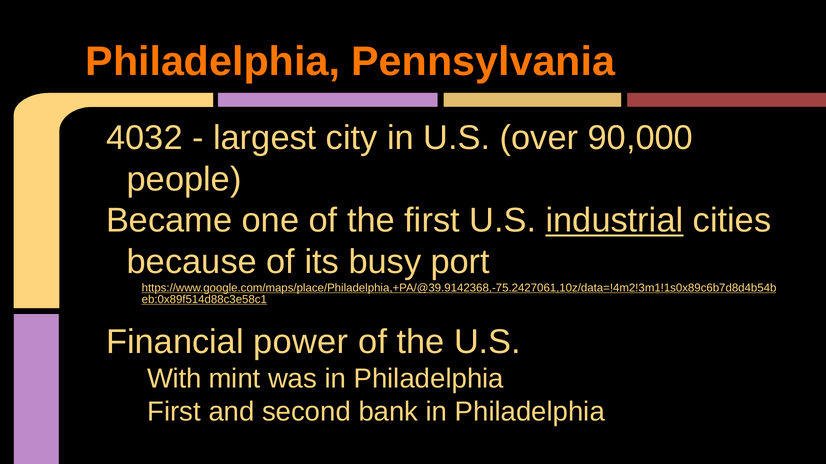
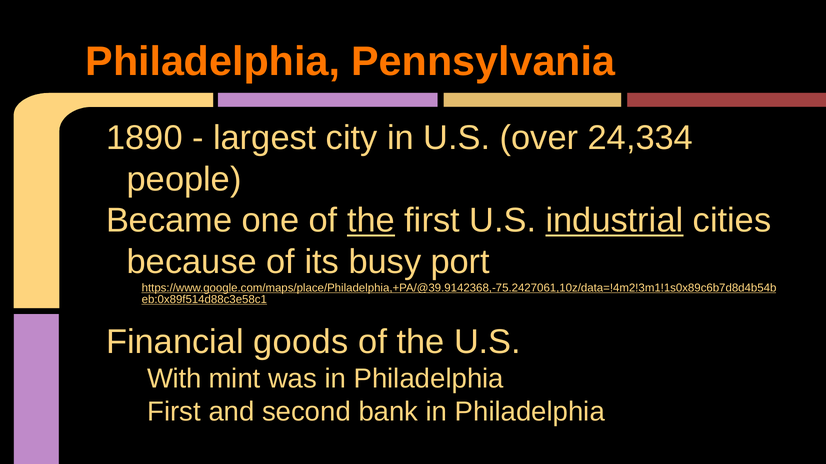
4032: 4032 -> 1890
90,000: 90,000 -> 24,334
the at (371, 221) underline: none -> present
power: power -> goods
